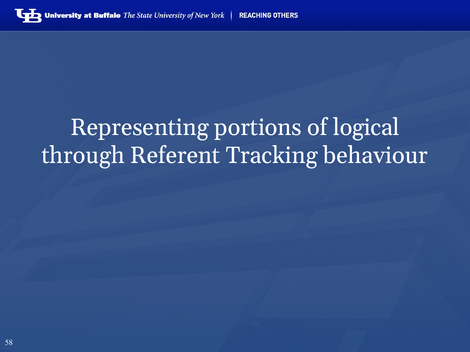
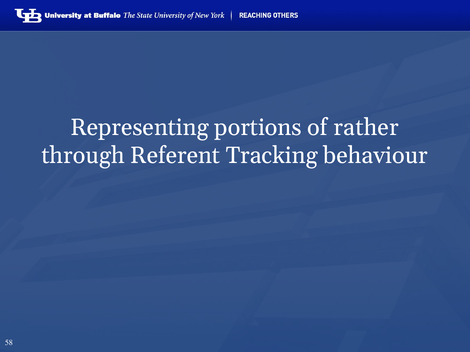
logical: logical -> rather
